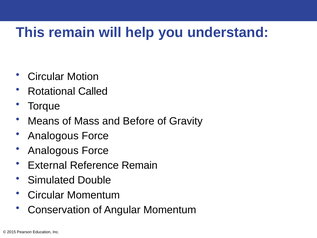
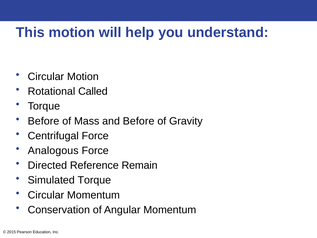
This remain: remain -> motion
Means at (44, 121): Means -> Before
Analogous at (53, 136): Analogous -> Centrifugal
External: External -> Directed
Simulated Double: Double -> Torque
